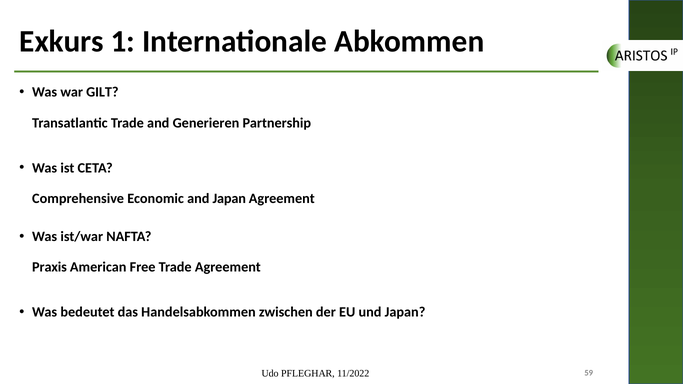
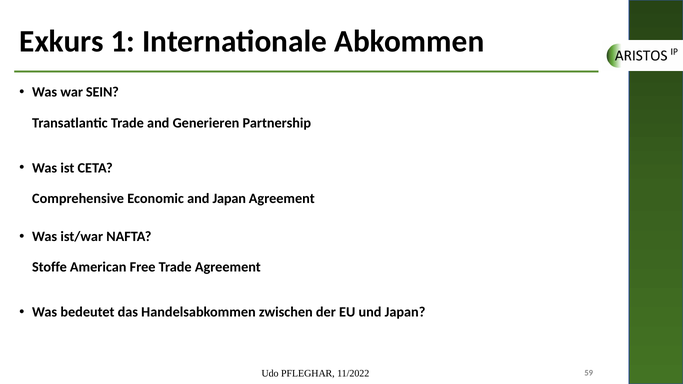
GILT: GILT -> SEIN
Praxis: Praxis -> Stoffe
